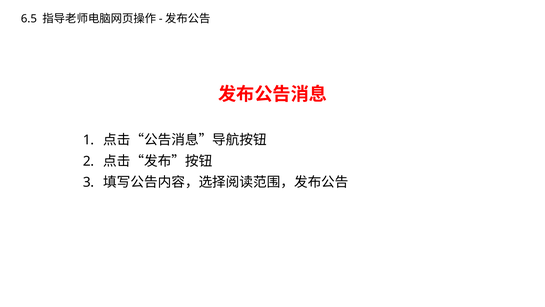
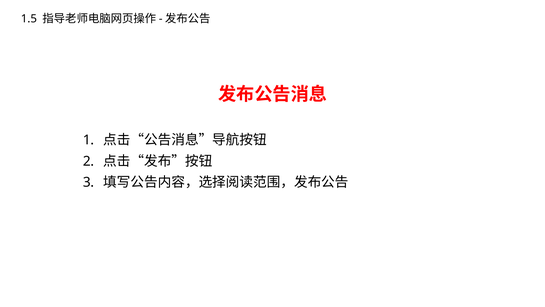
6.5: 6.5 -> 1.5
